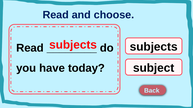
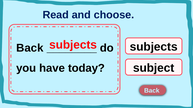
Read at (30, 48): Read -> Back
